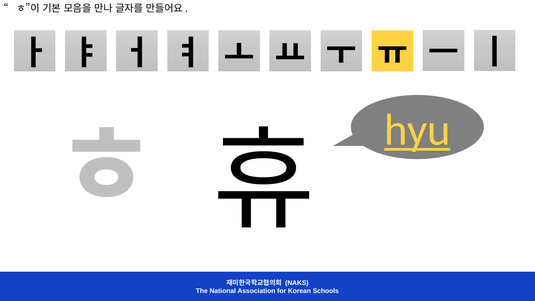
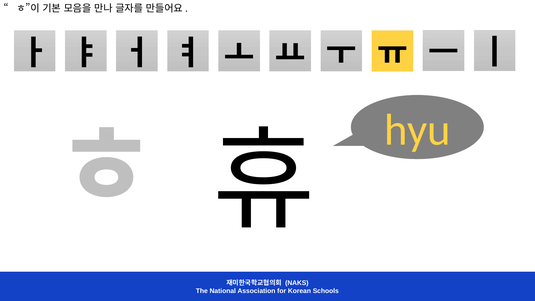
hyu underline: present -> none
